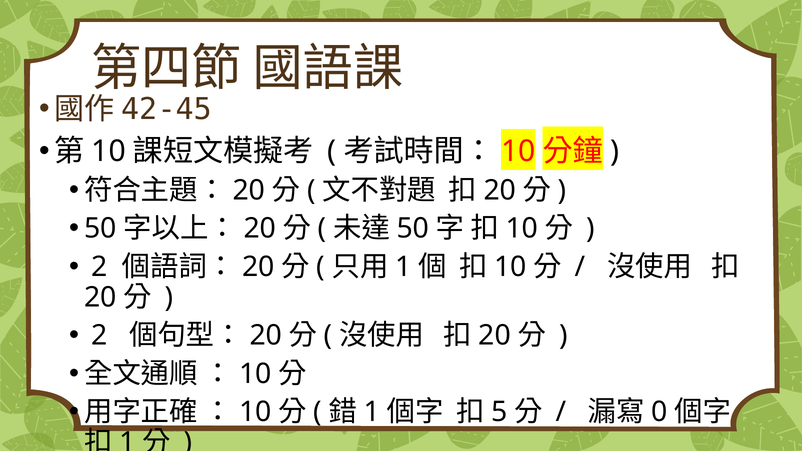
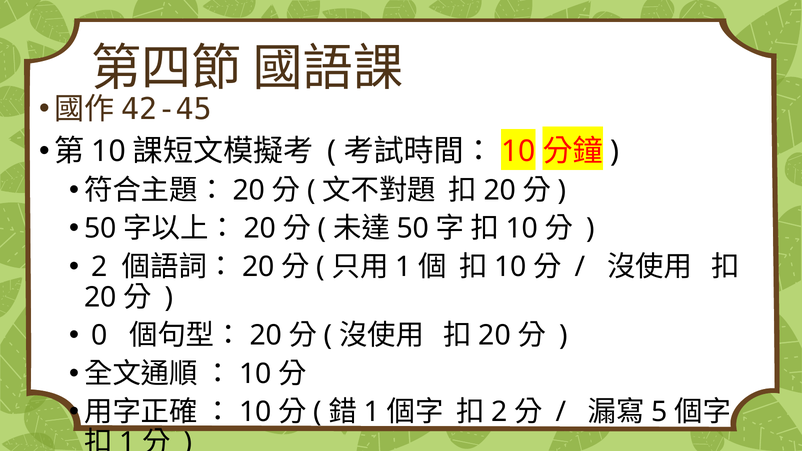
2 at (100, 336): 2 -> 0
5 at (499, 412): 5 -> 2
0: 0 -> 5
